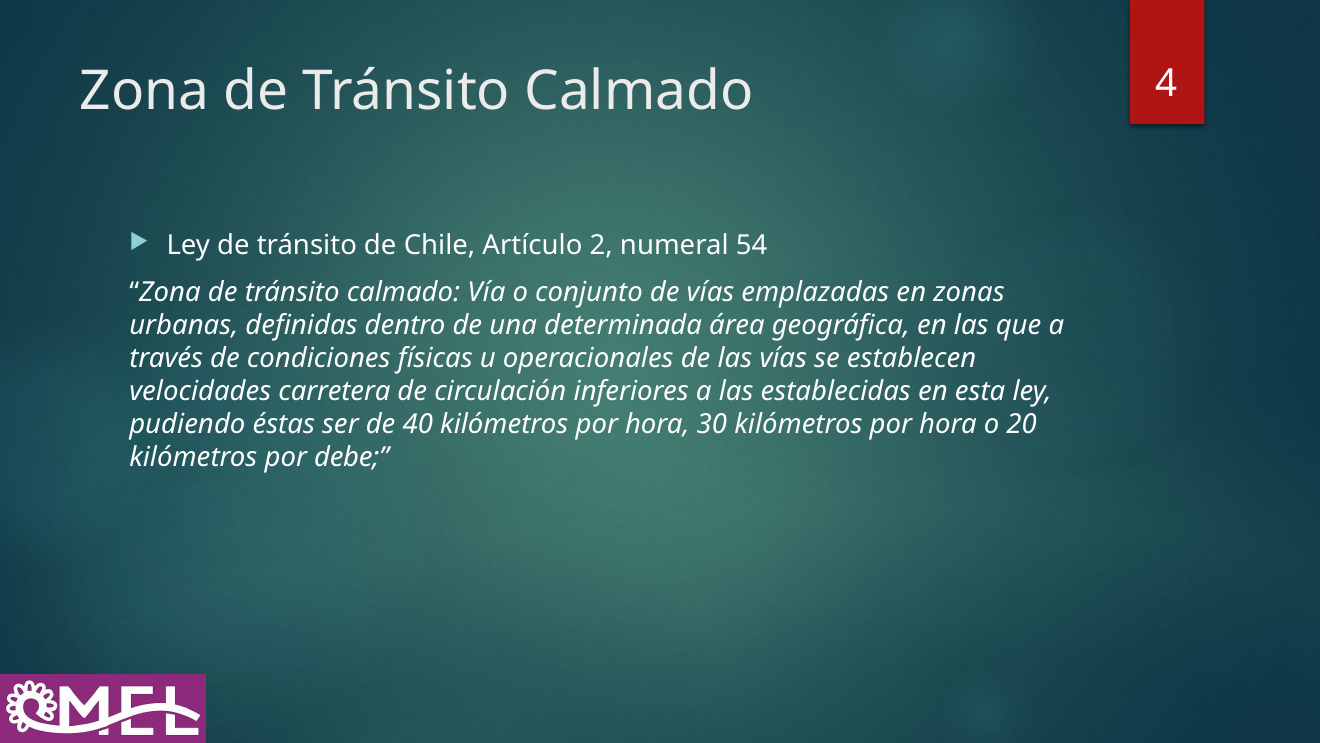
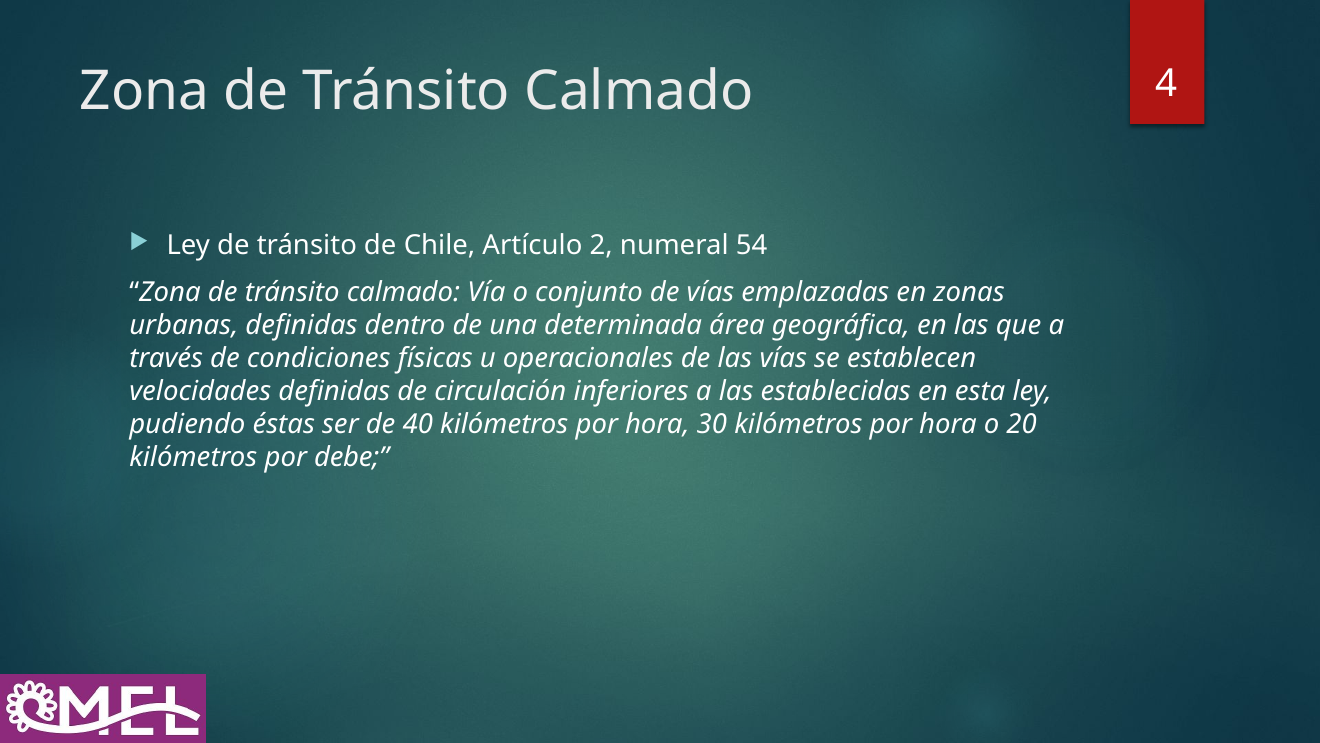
velocidades carretera: carretera -> definidas
